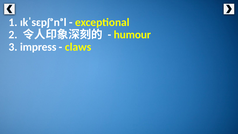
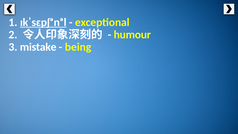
ɪkˈsɛpʃᵊnᵊl underline: none -> present
impress: impress -> mistake
claws: claws -> being
